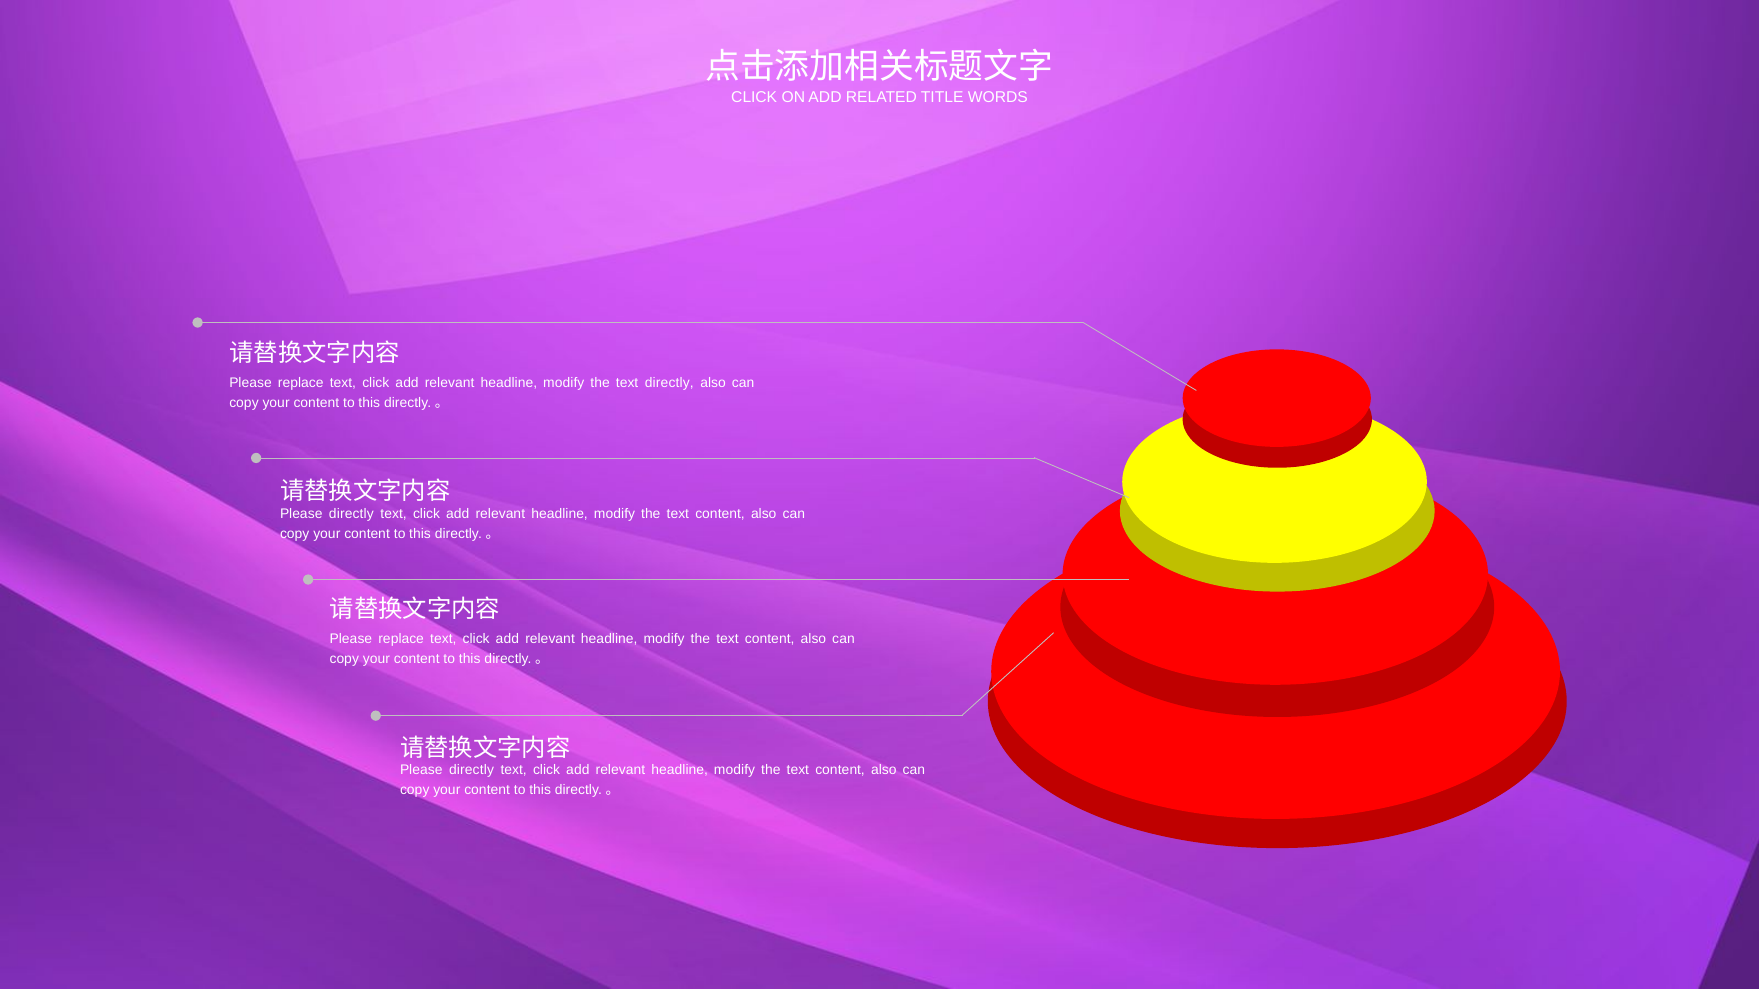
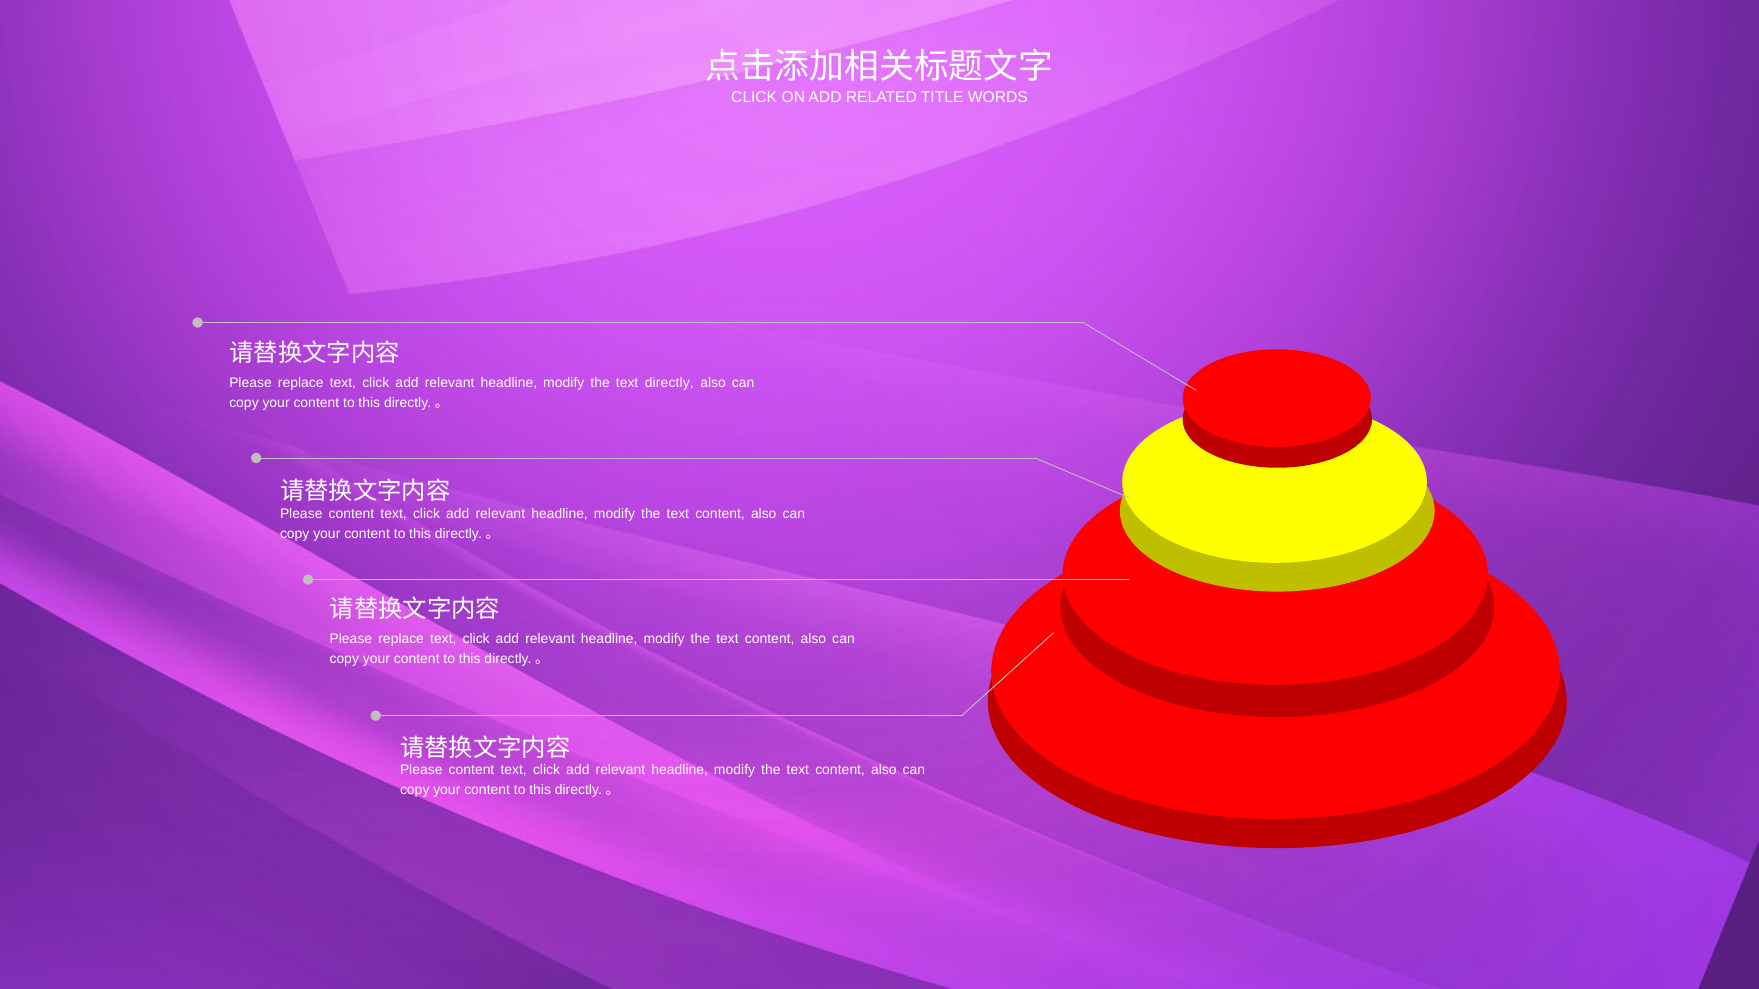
directly at (351, 514): directly -> content
directly at (471, 770): directly -> content
